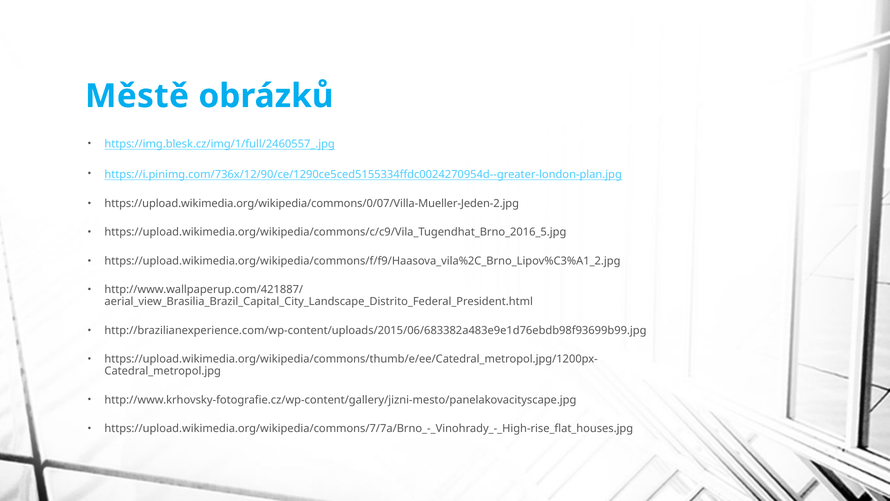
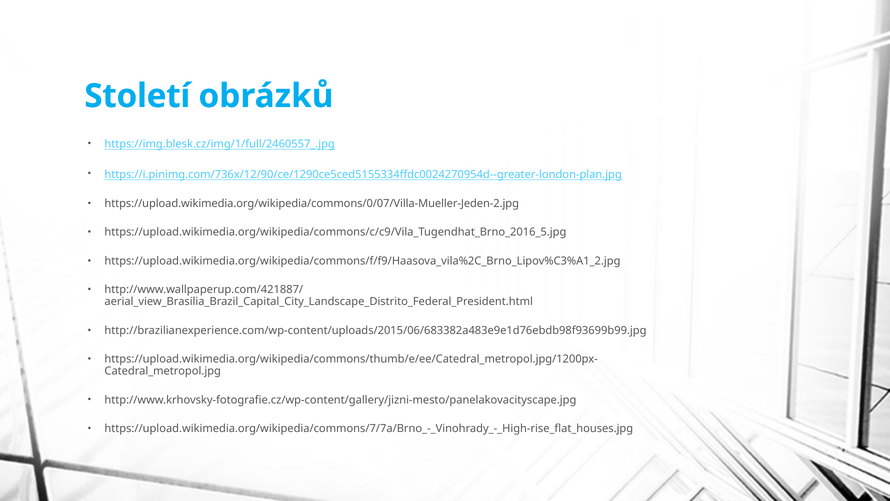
Městě: Městě -> Století
